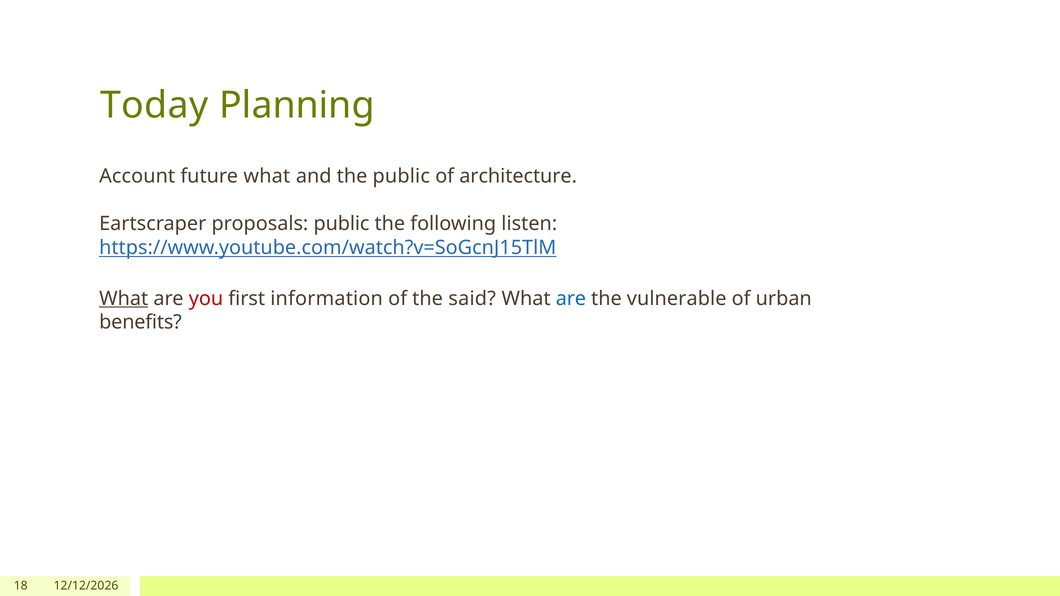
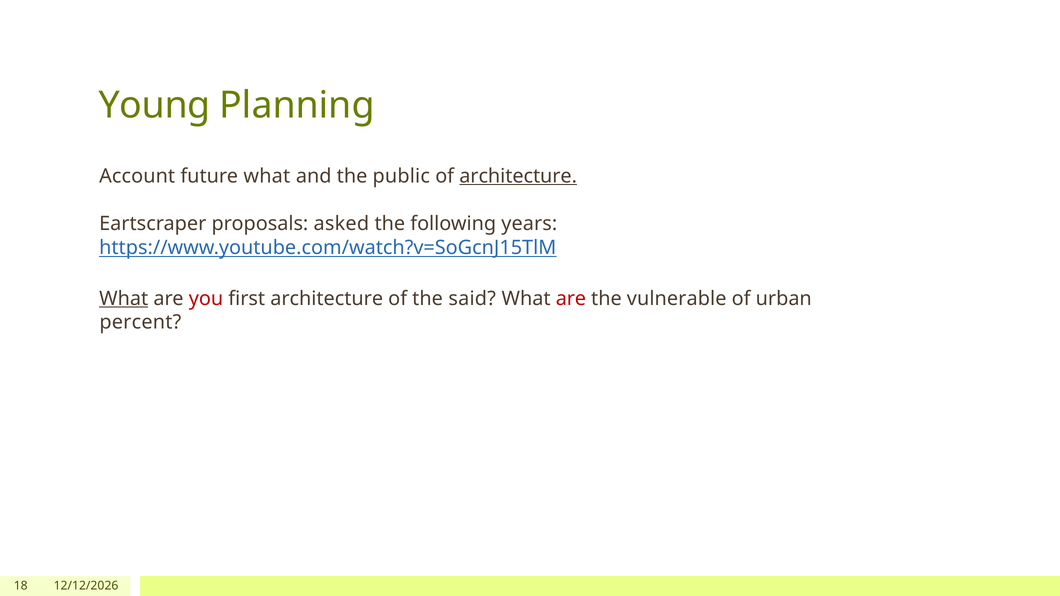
Today: Today -> Young
architecture at (518, 176) underline: none -> present
proposals public: public -> asked
listen: listen -> years
first information: information -> architecture
are at (571, 299) colour: blue -> red
benefits: benefits -> percent
